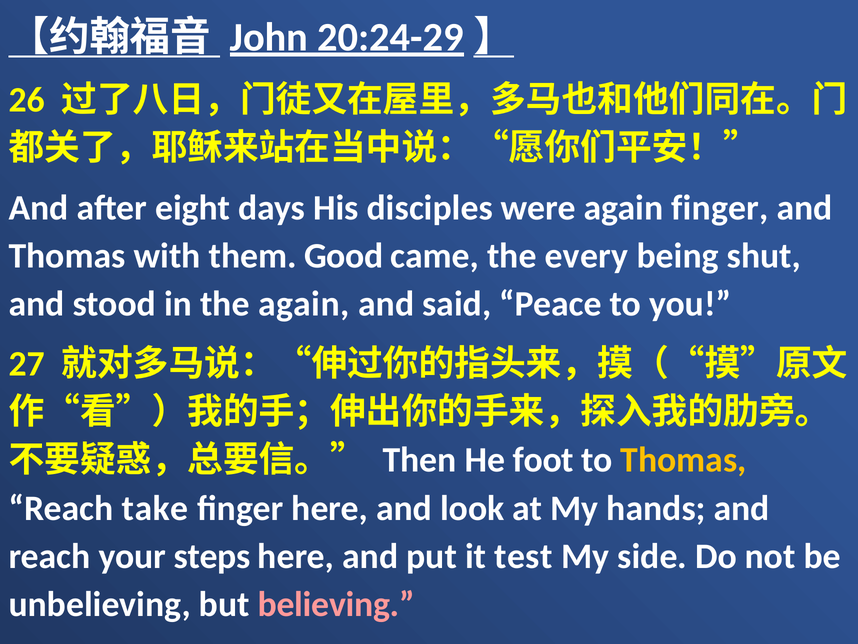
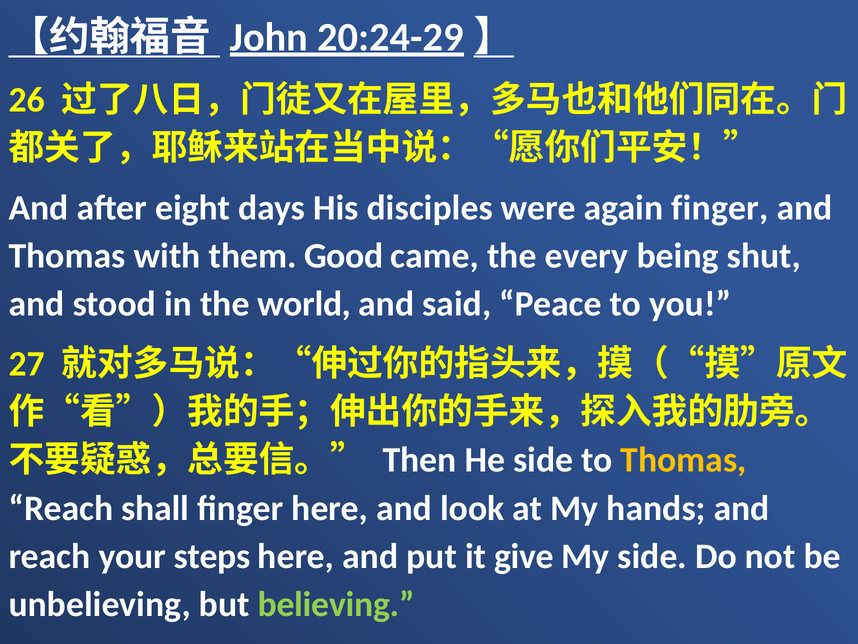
the again: again -> world
He foot: foot -> side
take: take -> shall
test: test -> give
believing colour: pink -> light green
